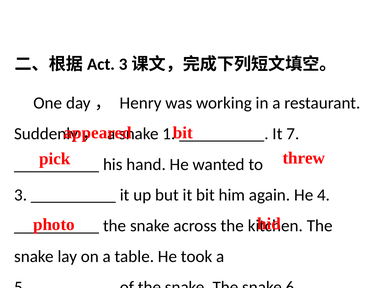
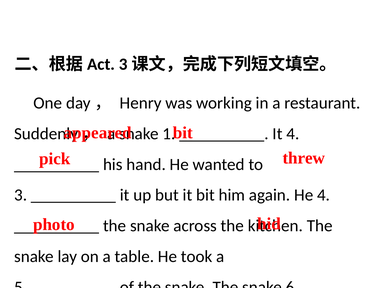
It 7: 7 -> 4
